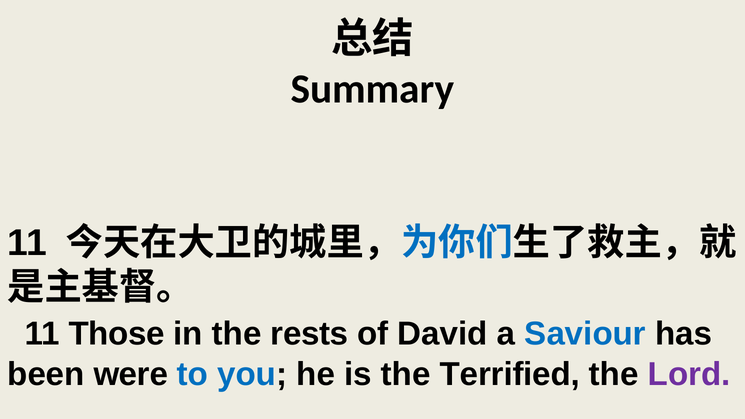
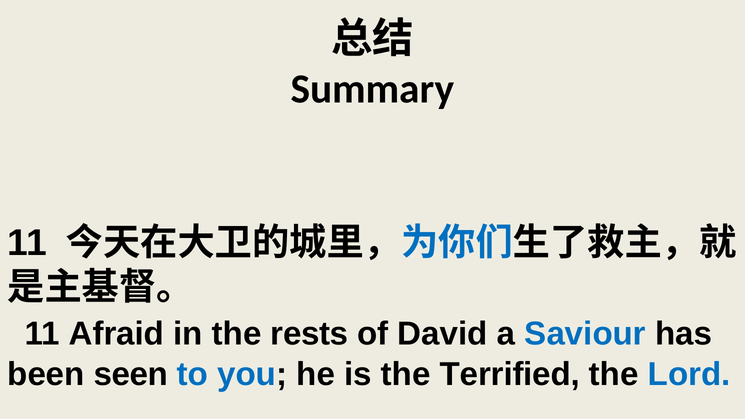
Those: Those -> Afraid
were: were -> seen
Lord colour: purple -> blue
